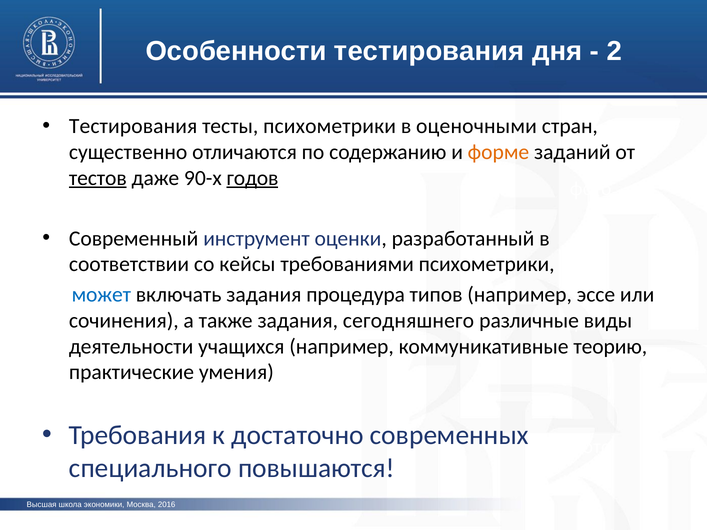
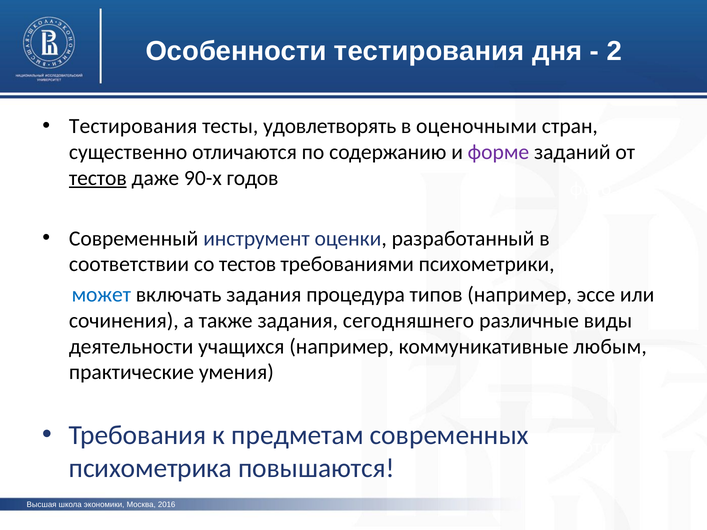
тесты психометрики: психометрики -> удовлетворять
форме colour: orange -> purple
годов underline: present -> none
со кейсы: кейсы -> тестов
теорию: теорию -> любым
достаточно: достаточно -> предметам
специального: специального -> психометрика
